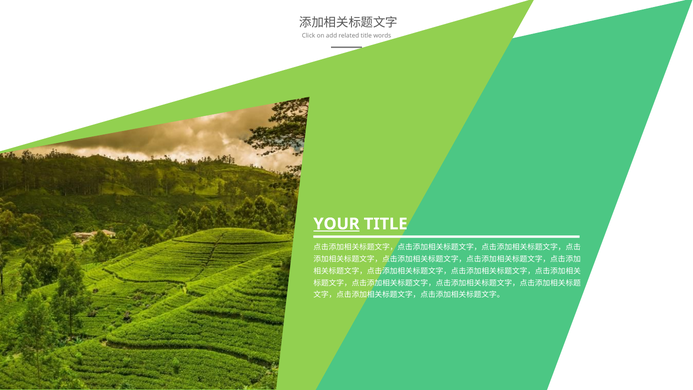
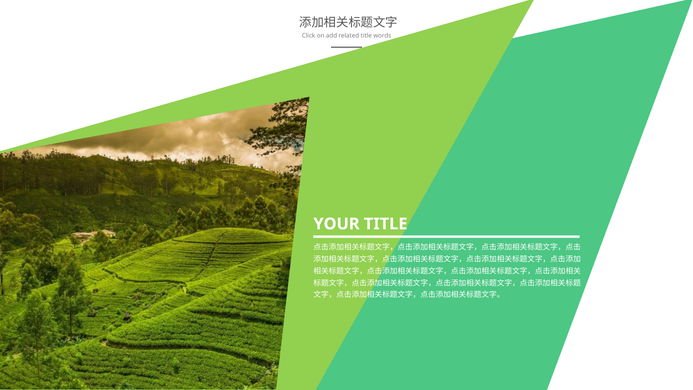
YOUR underline: present -> none
